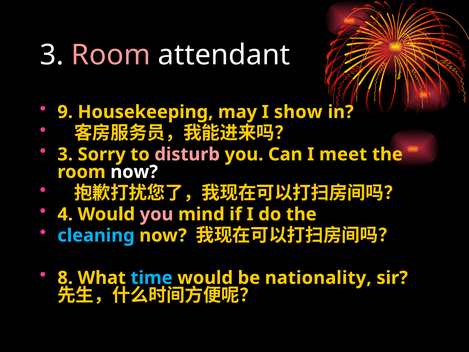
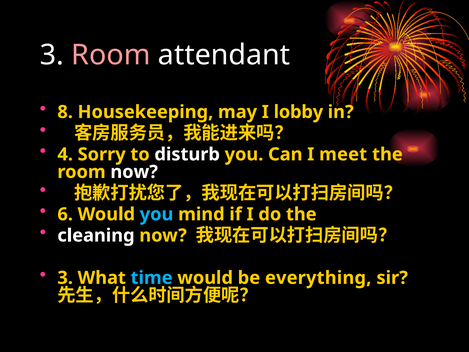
9: 9 -> 8
show: show -> lobby
3 at (65, 154): 3 -> 4
disturb colour: pink -> white
4: 4 -> 6
you at (157, 214) colour: pink -> light blue
cleaning colour: light blue -> white
8 at (65, 278): 8 -> 3
nationality: nationality -> everything
